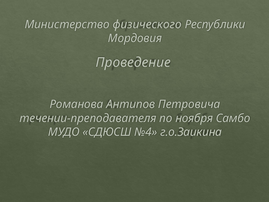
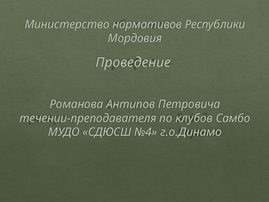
физического: физического -> нормативов
ноября: ноября -> клубов
г.о.Заикина: г.о.Заикина -> г.о.Динамо
